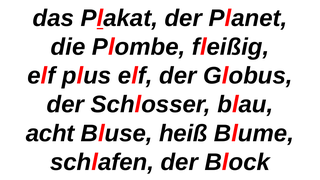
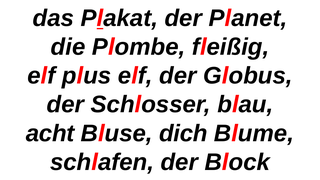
heiß: heiß -> dich
